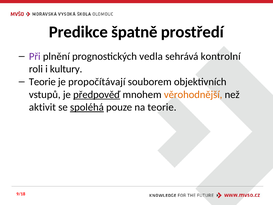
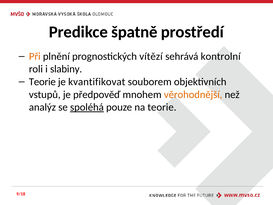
Při colour: purple -> orange
vedla: vedla -> vítězí
kultury: kultury -> slabiny
propočítávají: propočítávají -> kvantifikovat
předpověď underline: present -> none
aktivit: aktivit -> analýz
